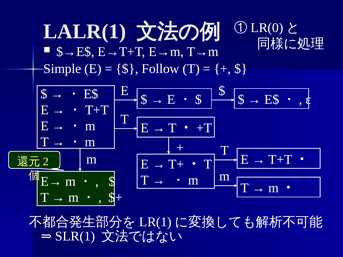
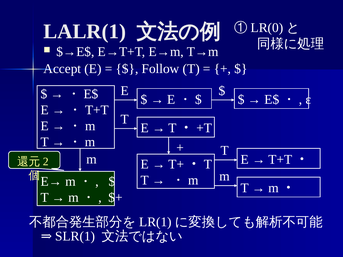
Simple: Simple -> Accept
